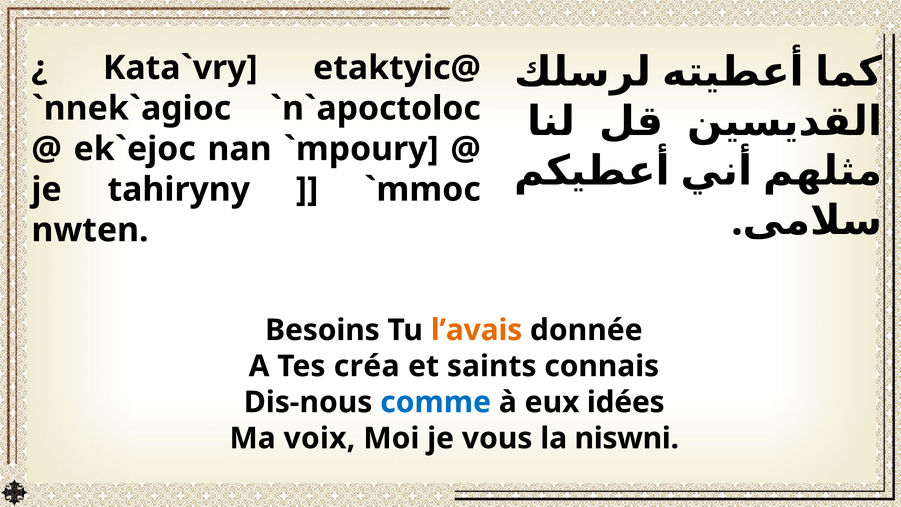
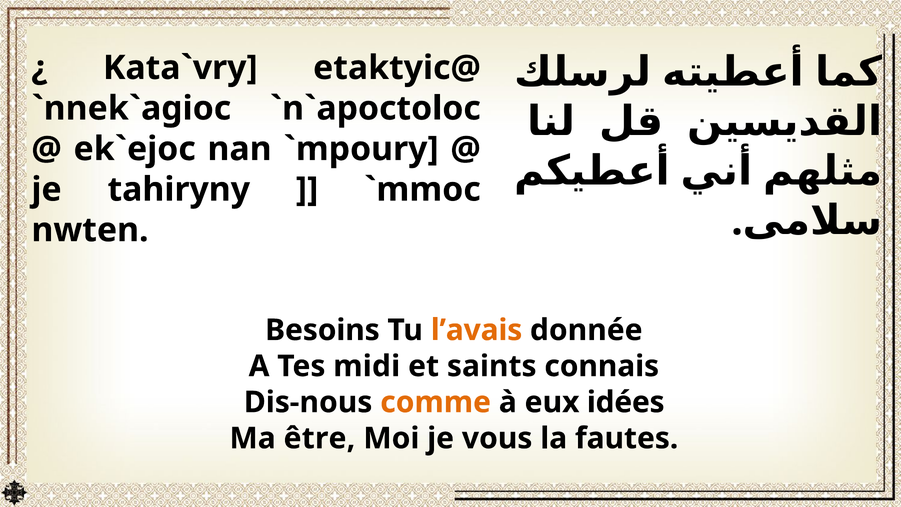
créa: créa -> midi
comme colour: blue -> orange
voix: voix -> être
niswni: niswni -> fautes
